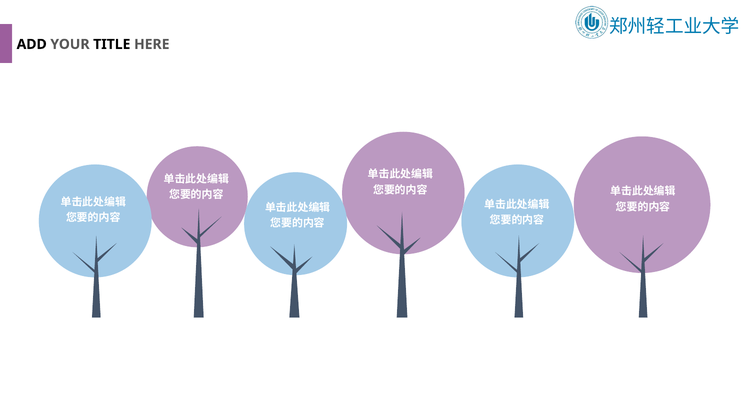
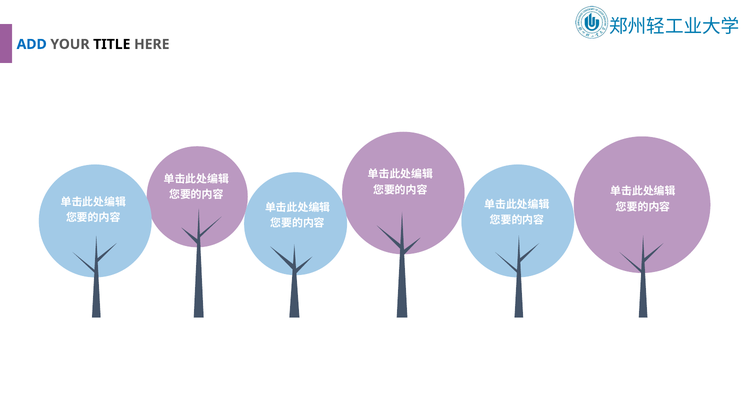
ADD colour: black -> blue
